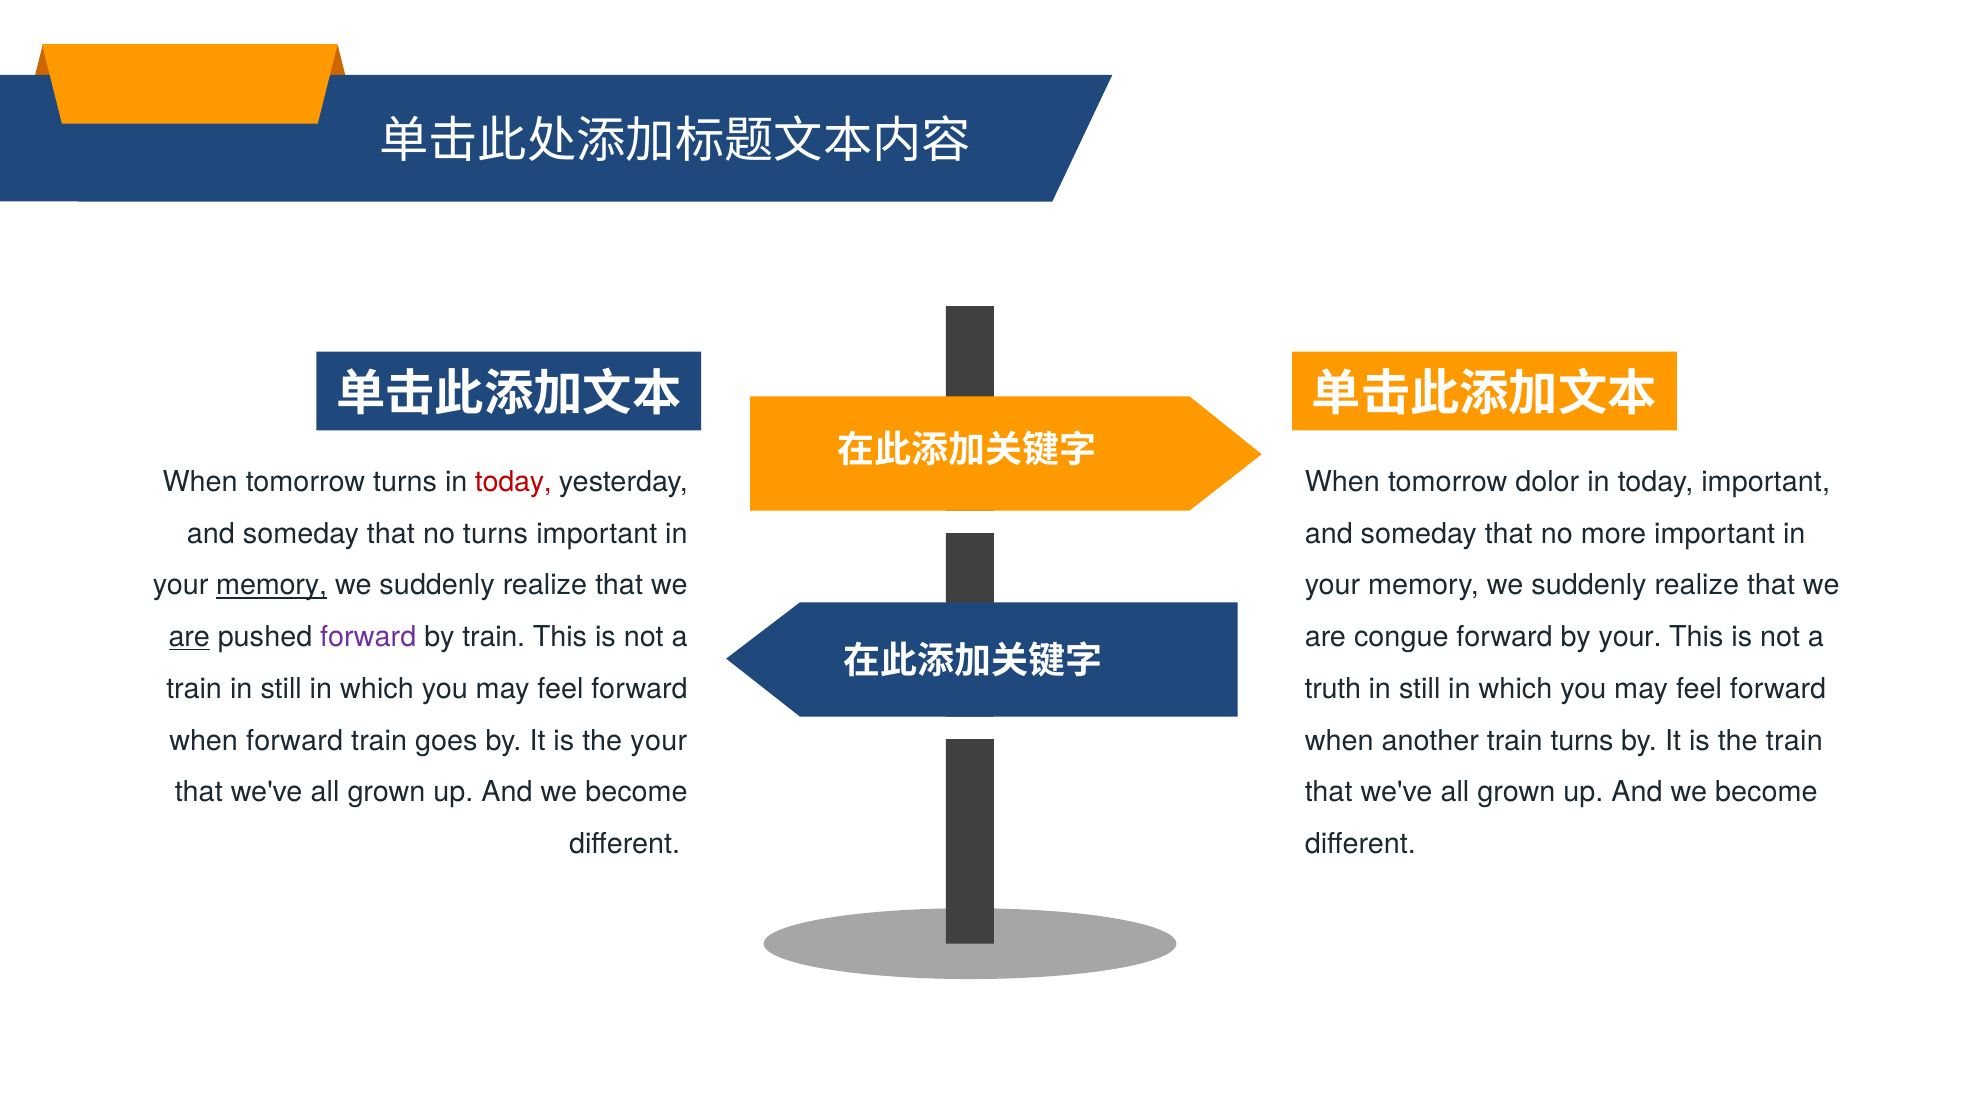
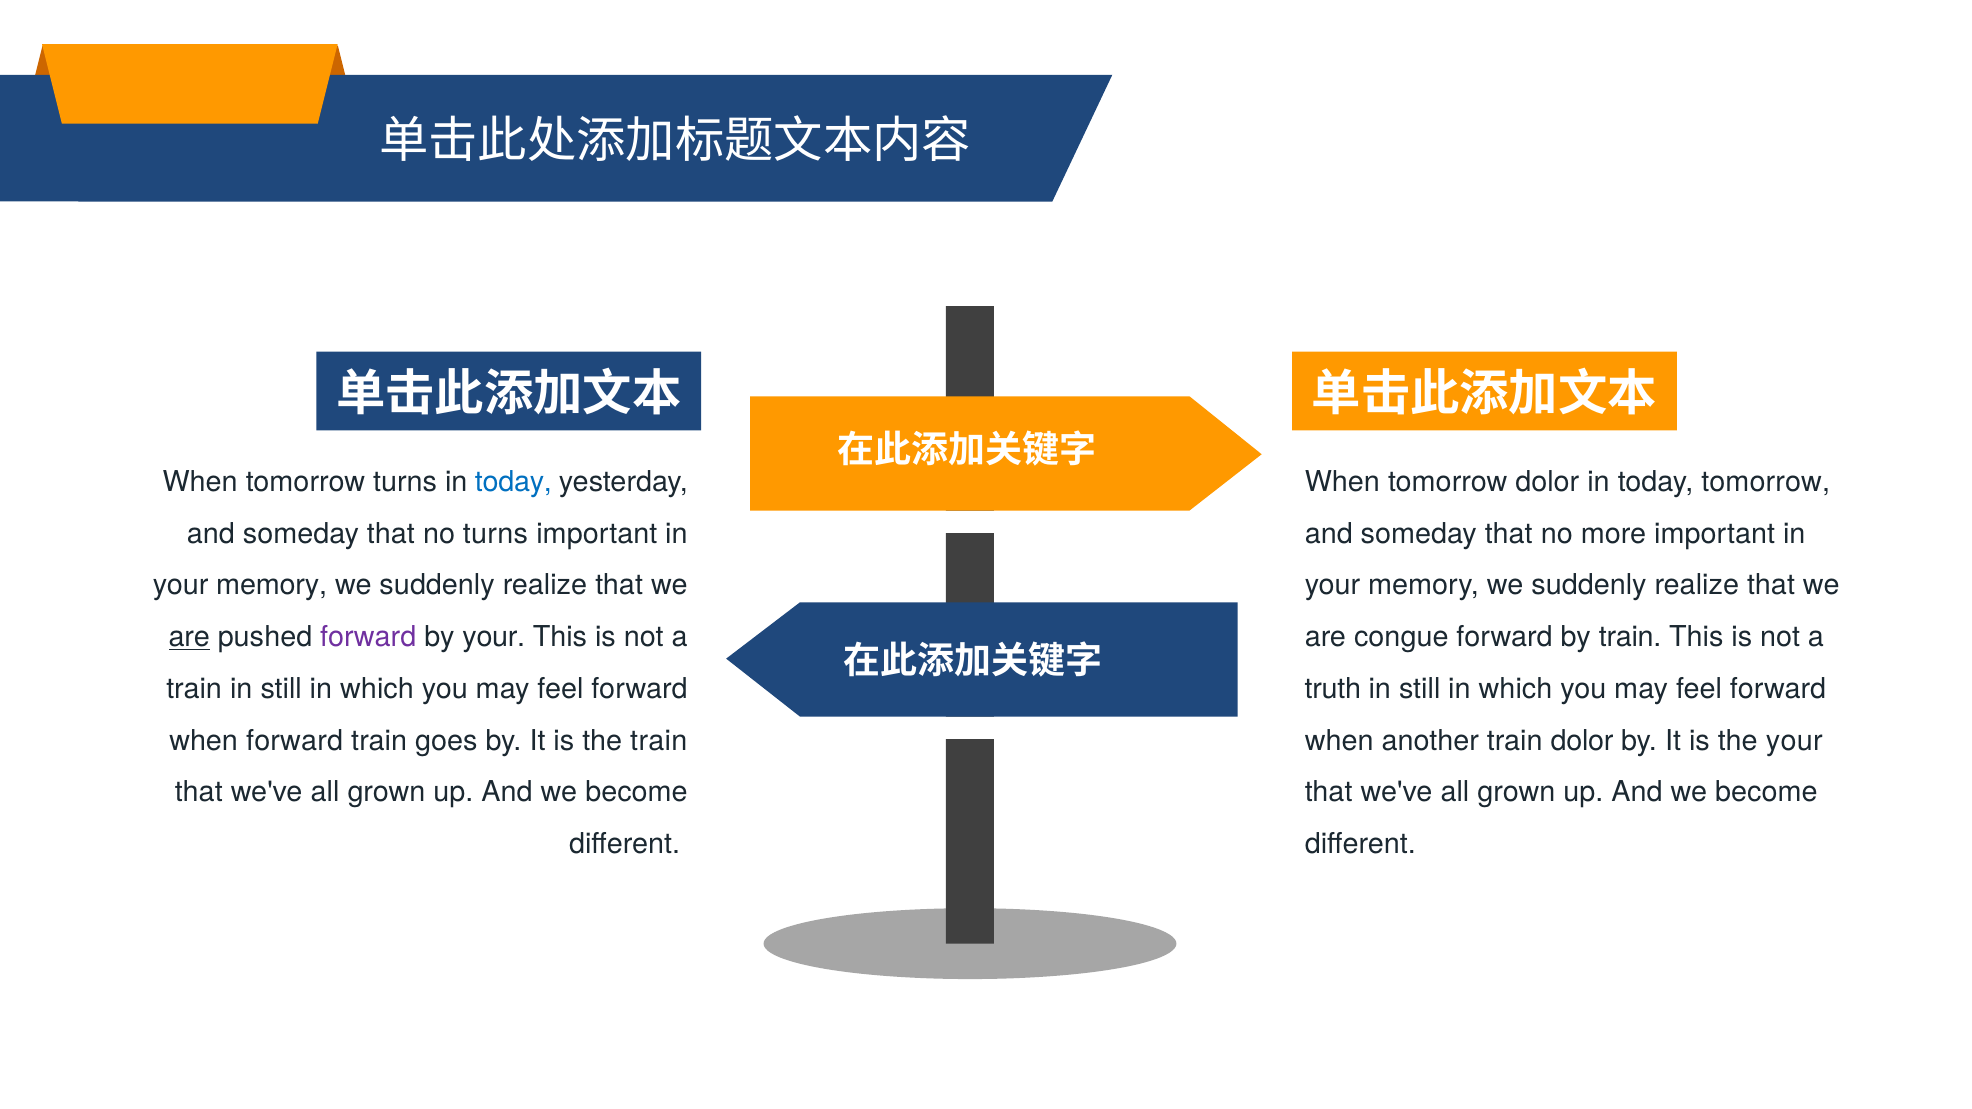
today at (513, 482) colour: red -> blue
today important: important -> tomorrow
memory at (272, 586) underline: present -> none
by train: train -> your
by your: your -> train
the your: your -> train
train turns: turns -> dolor
the train: train -> your
